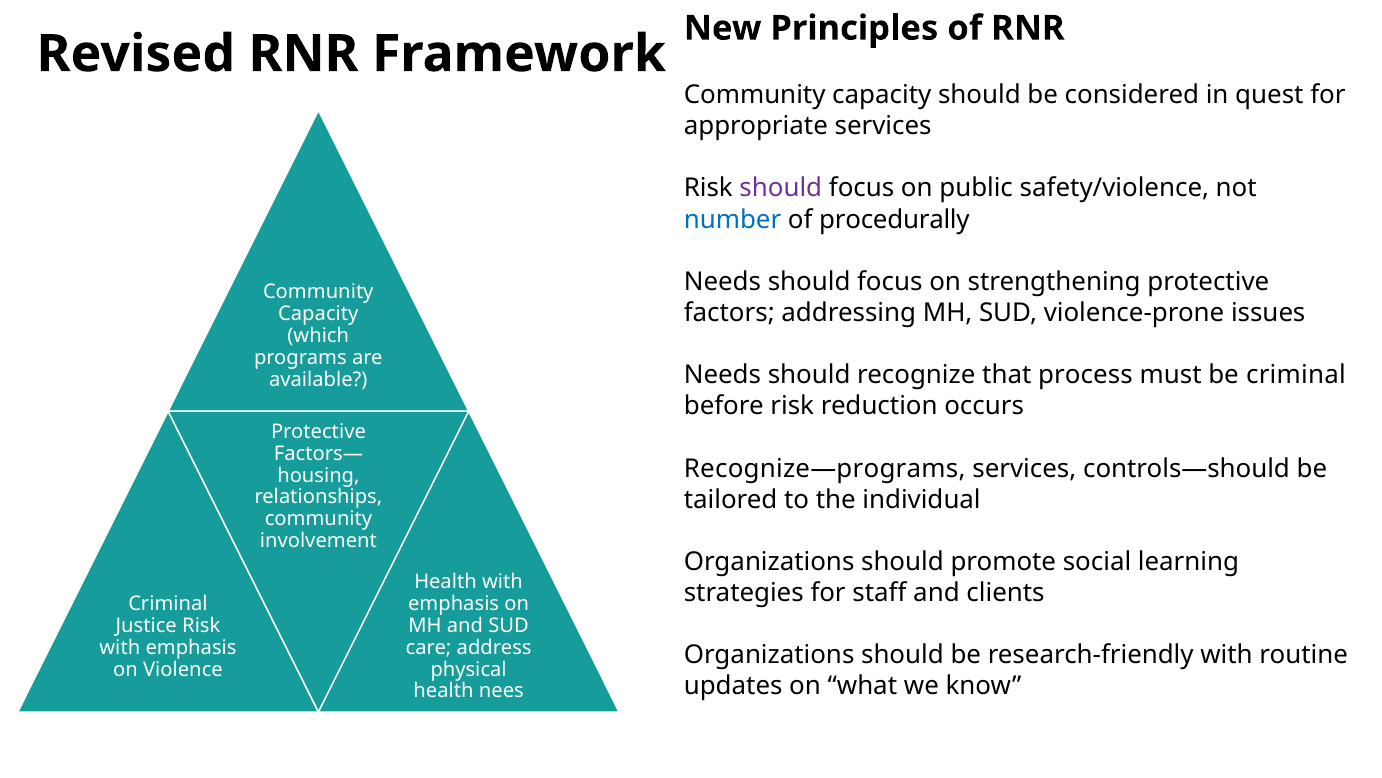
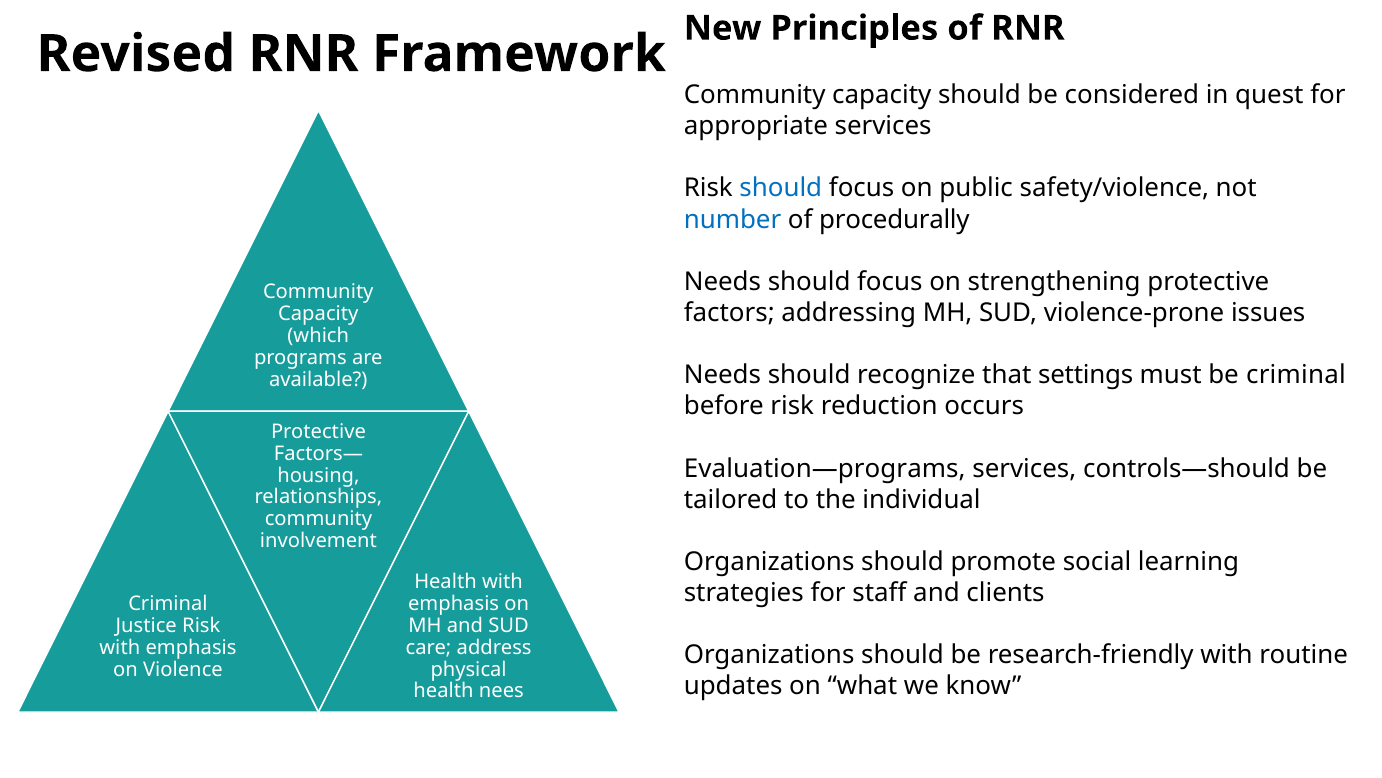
should at (781, 188) colour: purple -> blue
process: process -> settings
Recognize—programs: Recognize—programs -> Evaluation—programs
